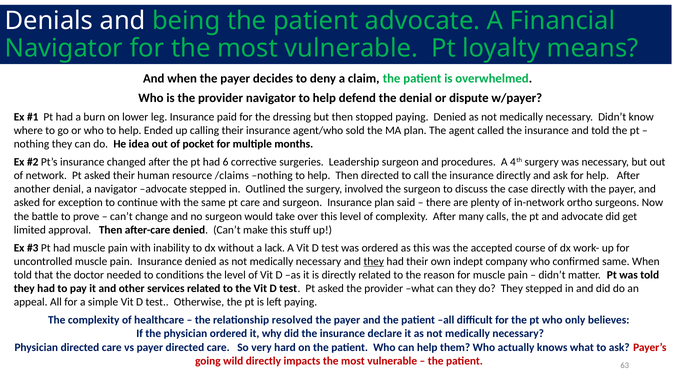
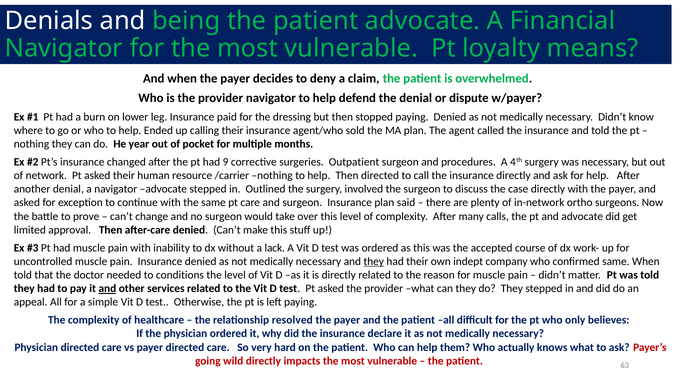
idea: idea -> year
6: 6 -> 9
Leadership: Leadership -> Outpatient
/claims: /claims -> /carrier
and at (107, 289) underline: none -> present
